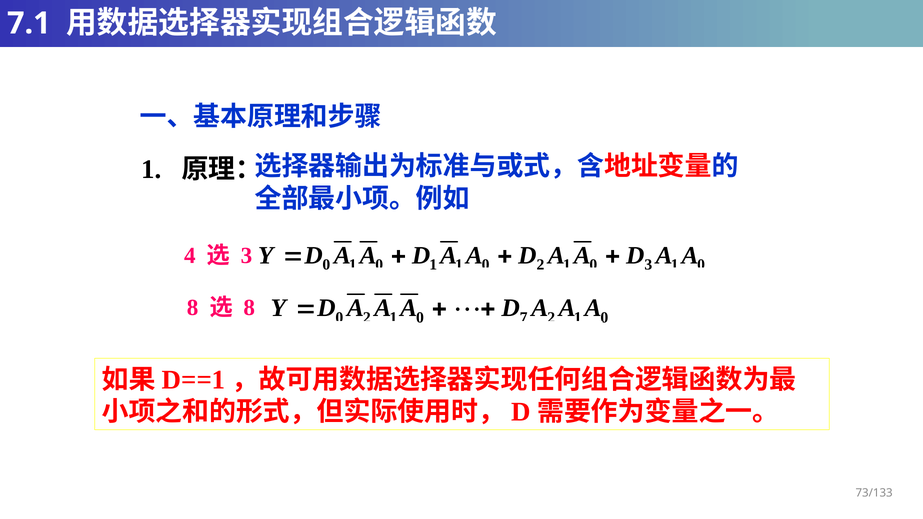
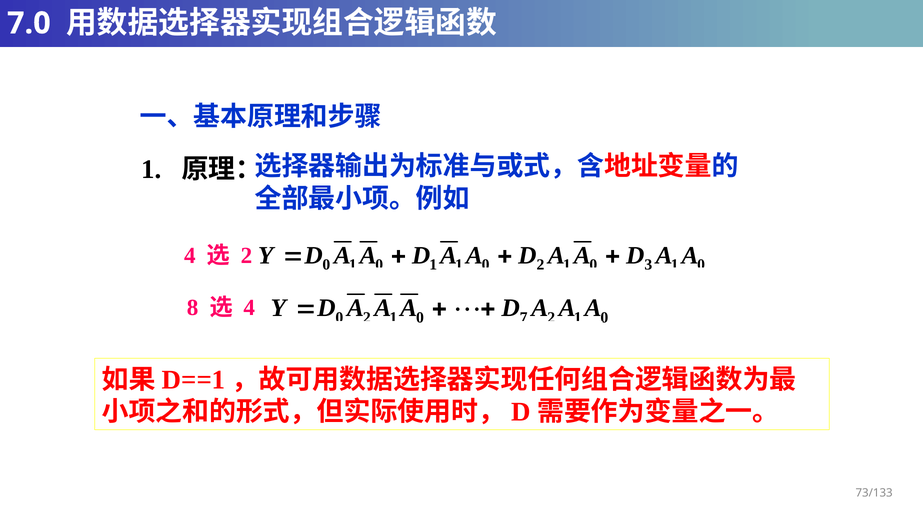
7.1: 7.1 -> 7.0
3 at (246, 256): 3 -> 2
8 at (249, 308): 8 -> 4
